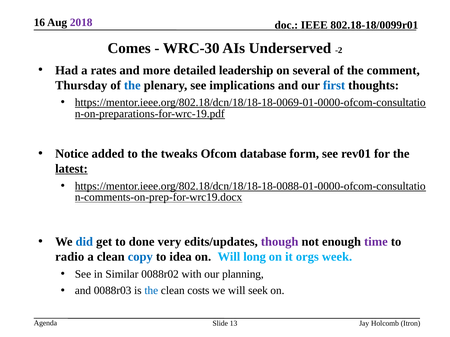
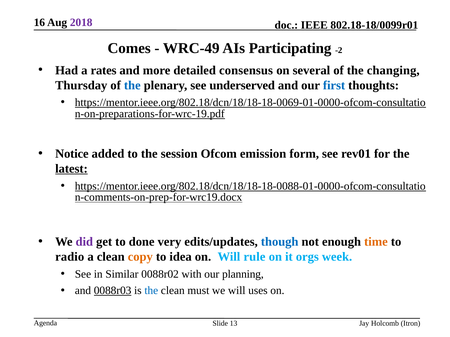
WRC-30: WRC-30 -> WRC-49
Underserved: Underserved -> Participating
leadership: leadership -> consensus
comment: comment -> changing
implications: implications -> underserved
tweaks: tweaks -> session
database: database -> emission
did colour: blue -> purple
though colour: purple -> blue
time colour: purple -> orange
copy colour: blue -> orange
long: long -> rule
0088r03 underline: none -> present
costs: costs -> must
seek: seek -> uses
